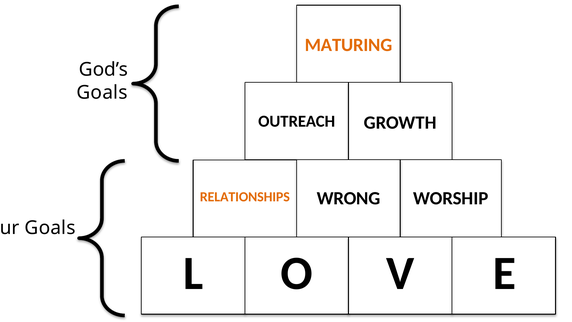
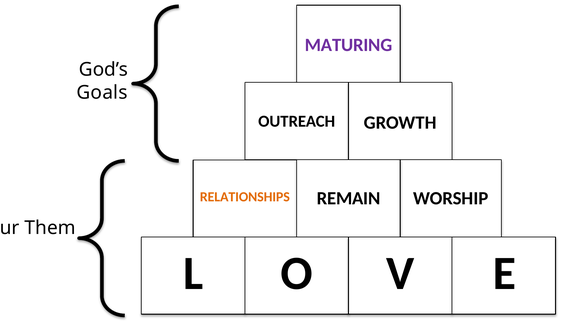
MATURING colour: orange -> purple
WRONG: WRONG -> REMAIN
Goals at (50, 228): Goals -> Them
